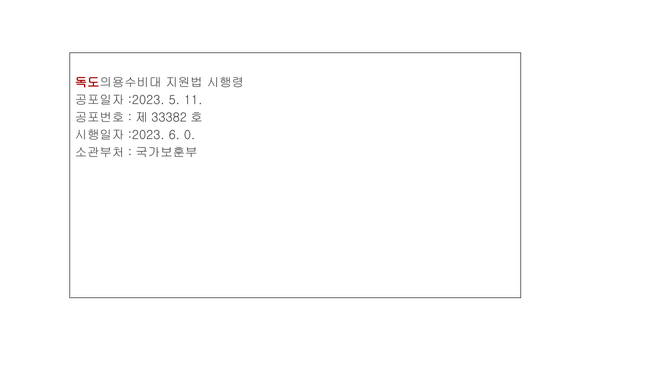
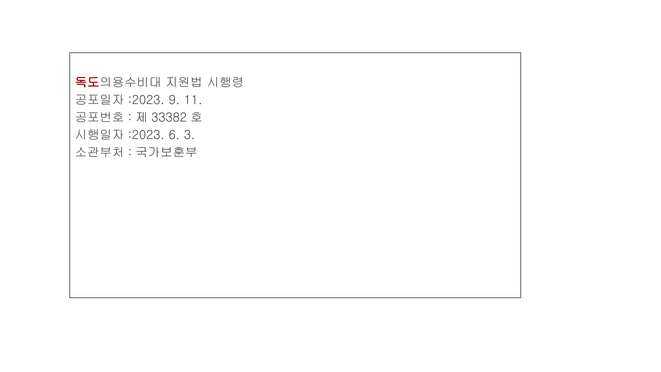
5: 5 -> 9
0: 0 -> 3
